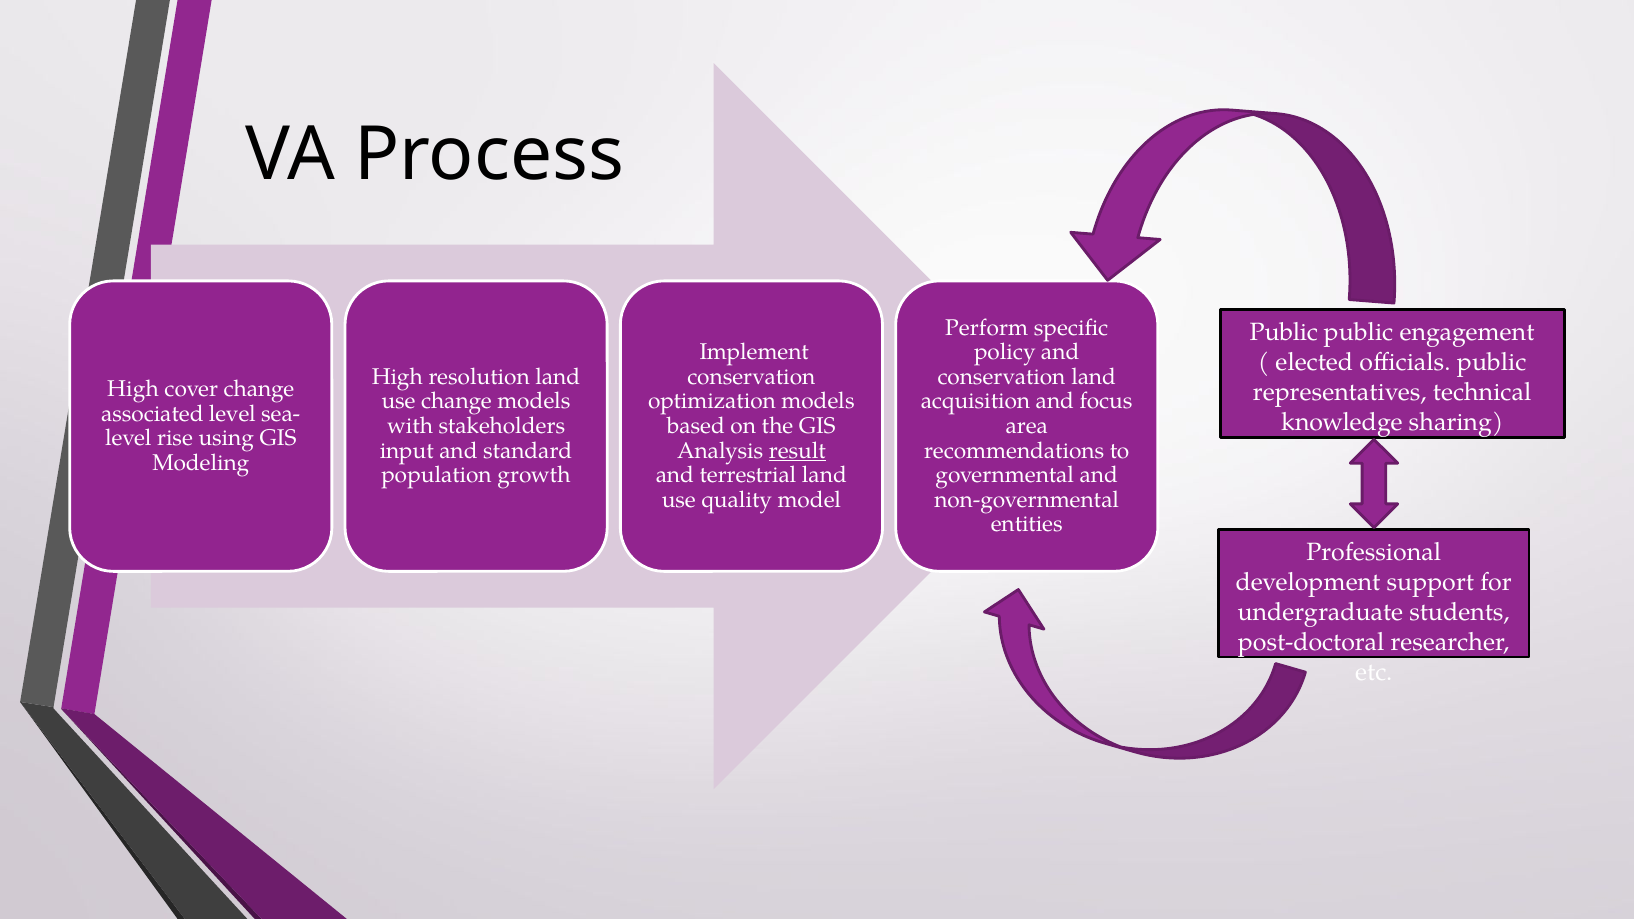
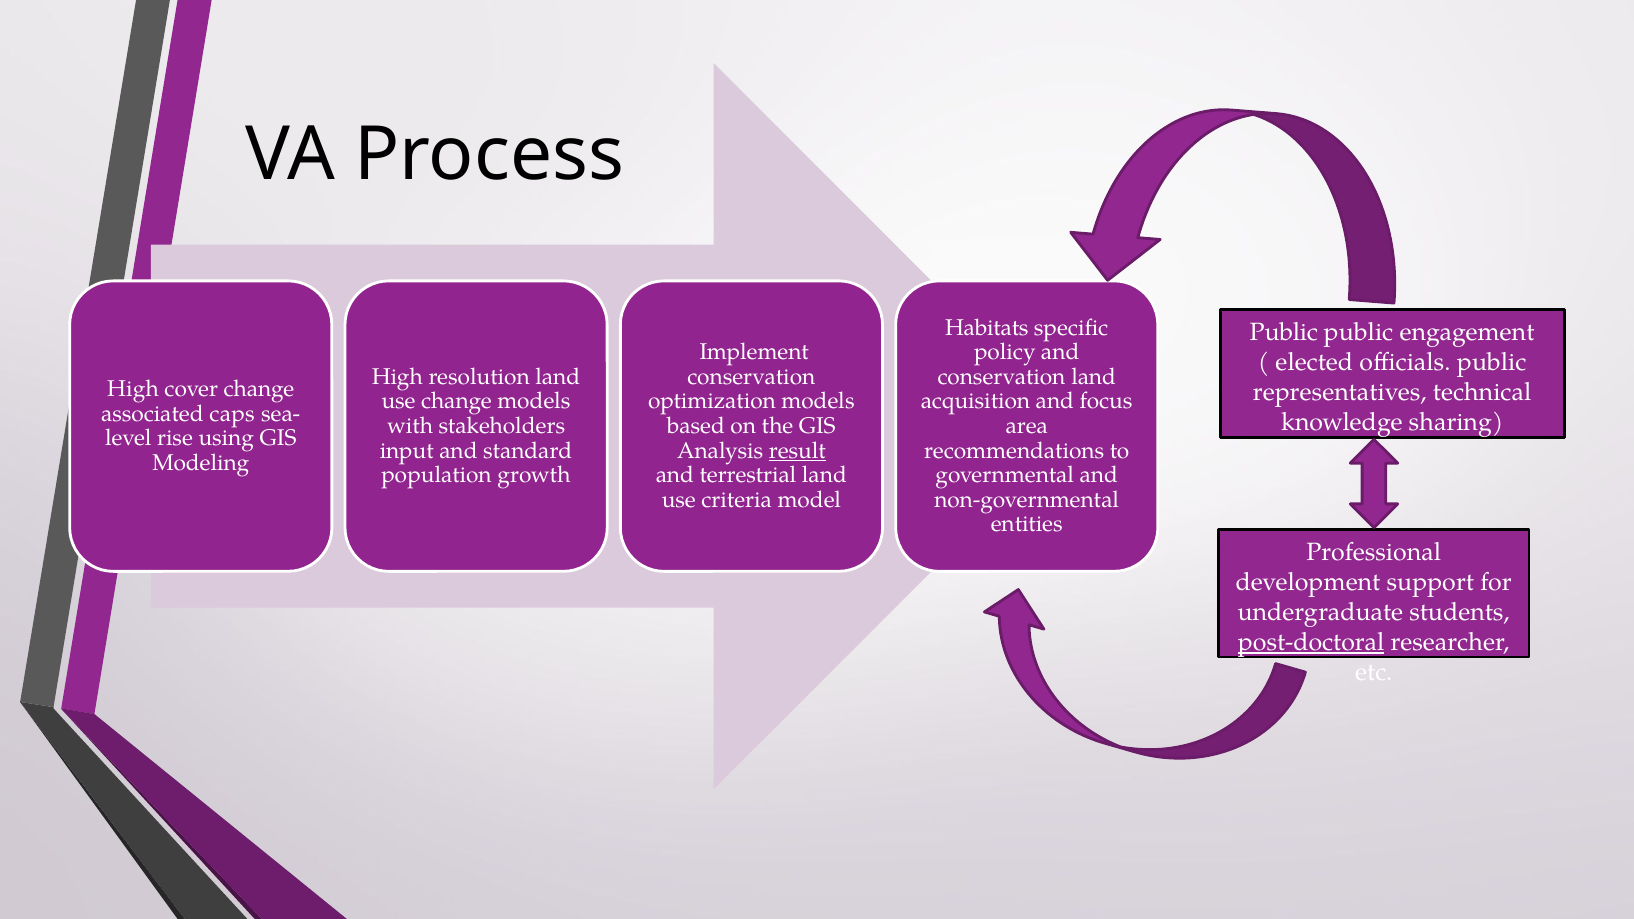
Perform: Perform -> Habitats
associated level: level -> caps
quality: quality -> criteria
post-doctoral underline: none -> present
